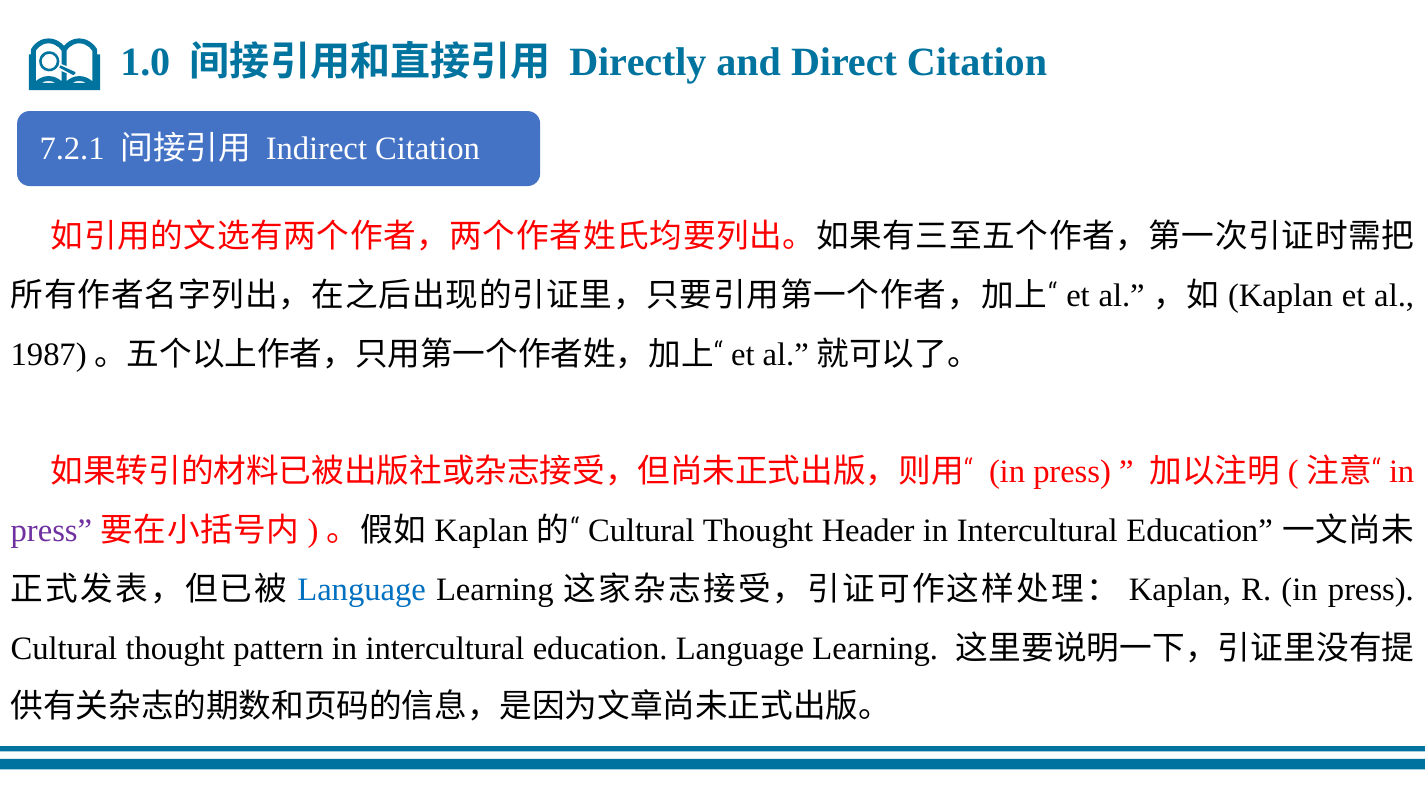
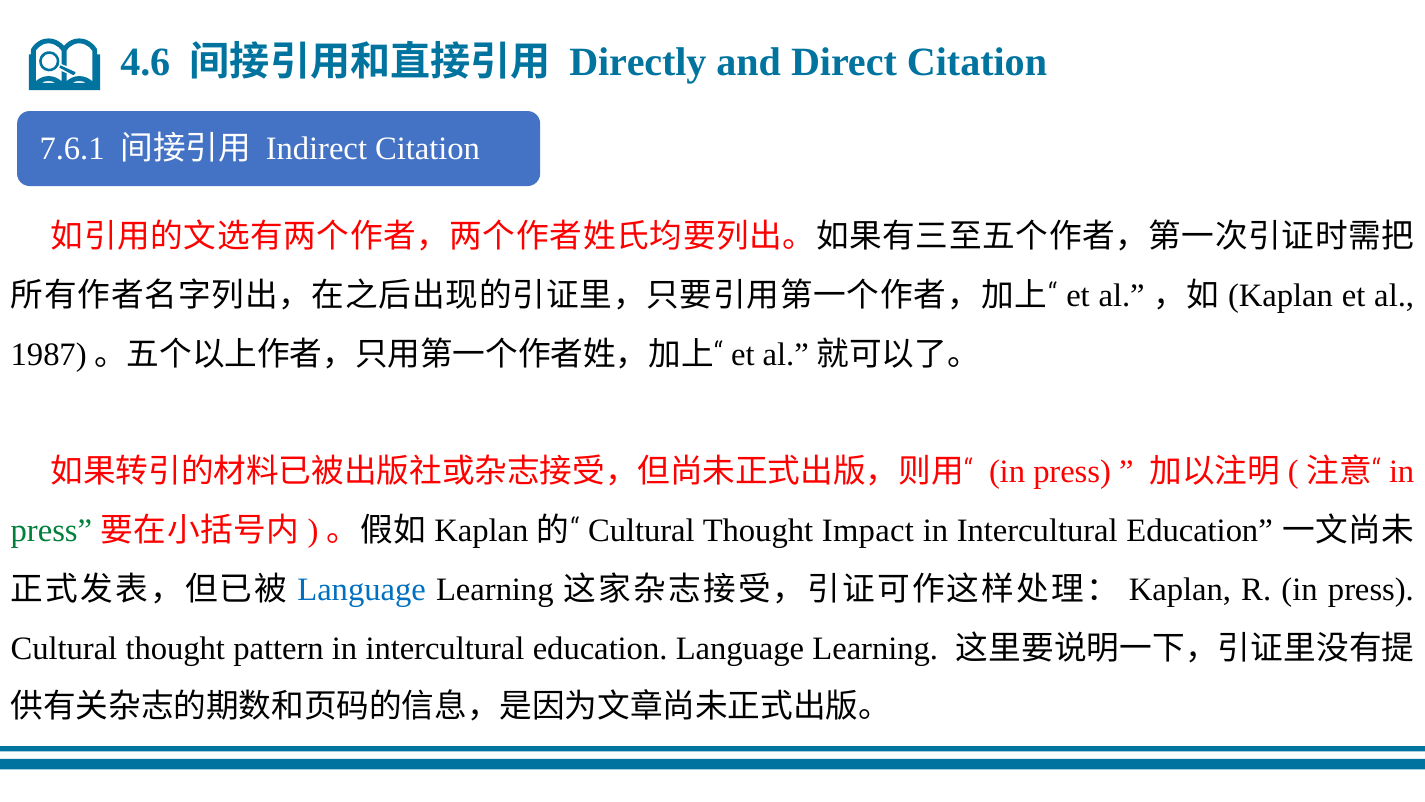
1.0: 1.0 -> 4.6
7.2.1: 7.2.1 -> 7.6.1
press at (51, 531) colour: purple -> green
Header: Header -> Impact
